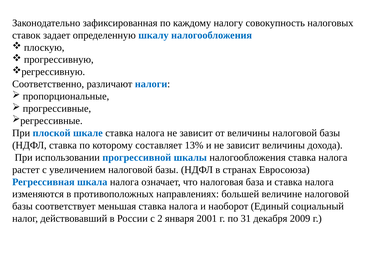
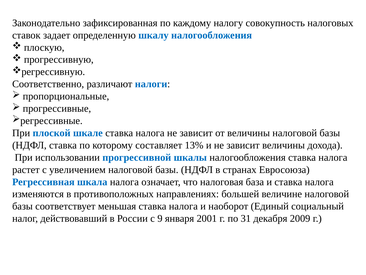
2: 2 -> 9
